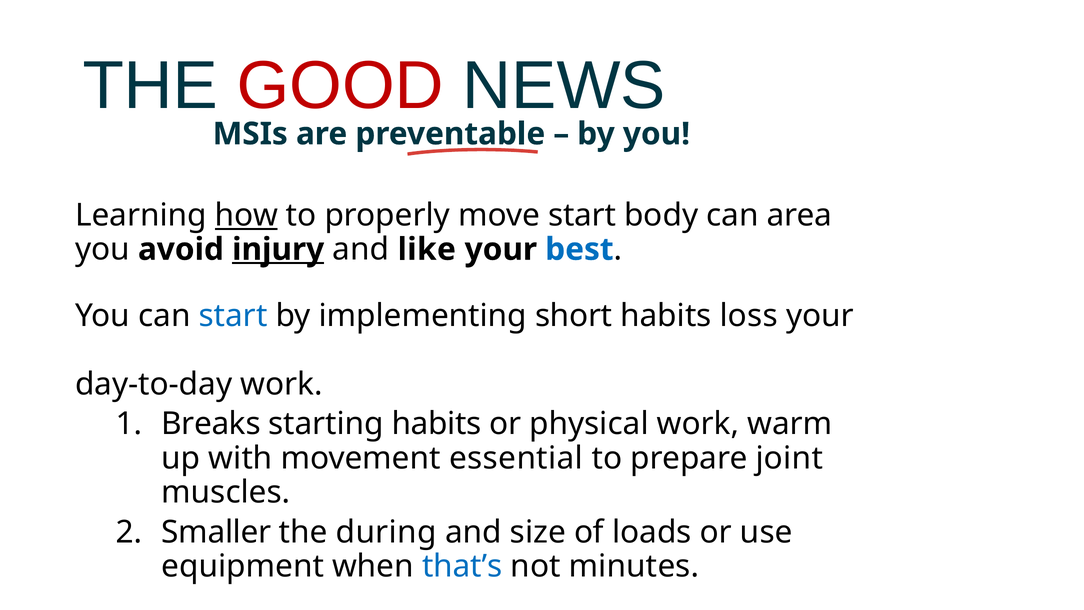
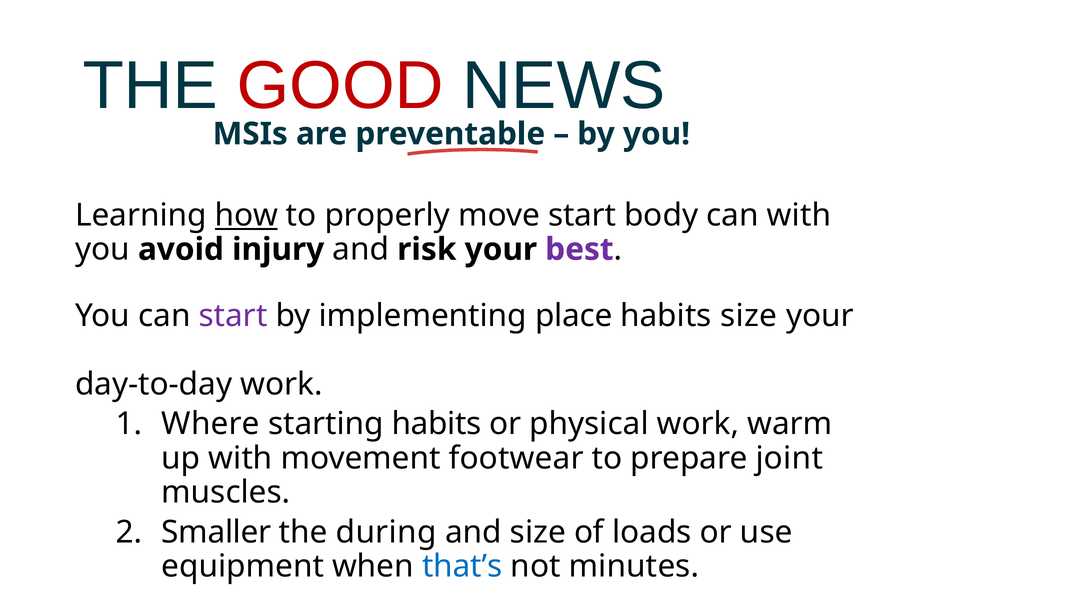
can area: area -> with
injury underline: present -> none
like: like -> risk
best colour: blue -> purple
start at (233, 316) colour: blue -> purple
short: short -> place
habits loss: loss -> size
Breaks: Breaks -> Where
essential: essential -> footwear
